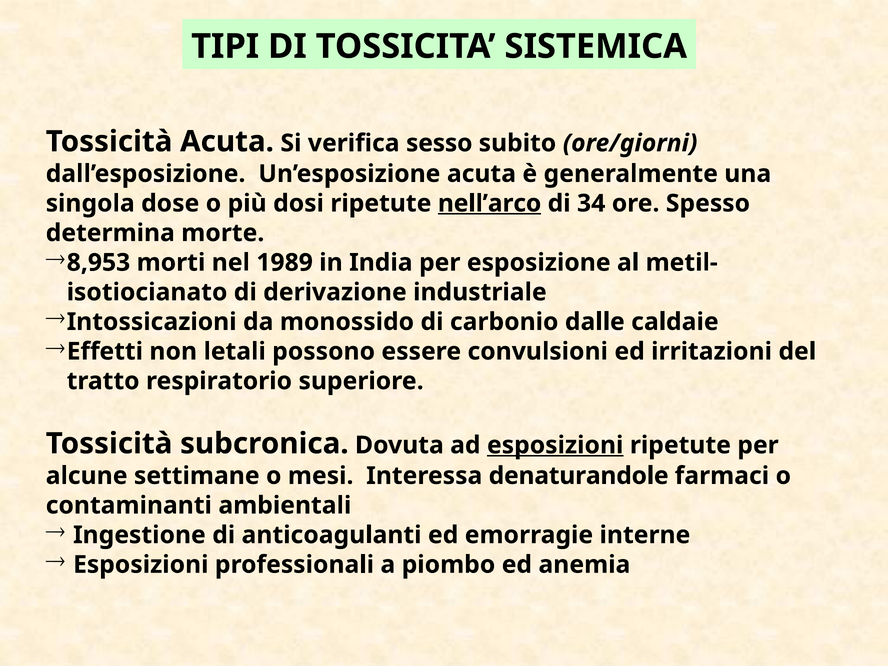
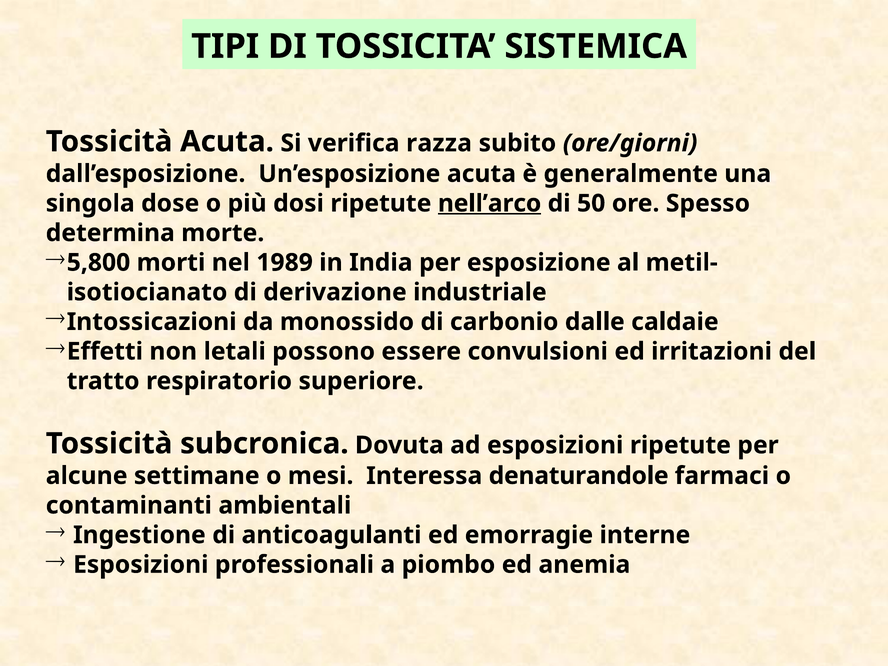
sesso: sesso -> razza
34: 34 -> 50
8,953: 8,953 -> 5,800
esposizioni at (555, 445) underline: present -> none
